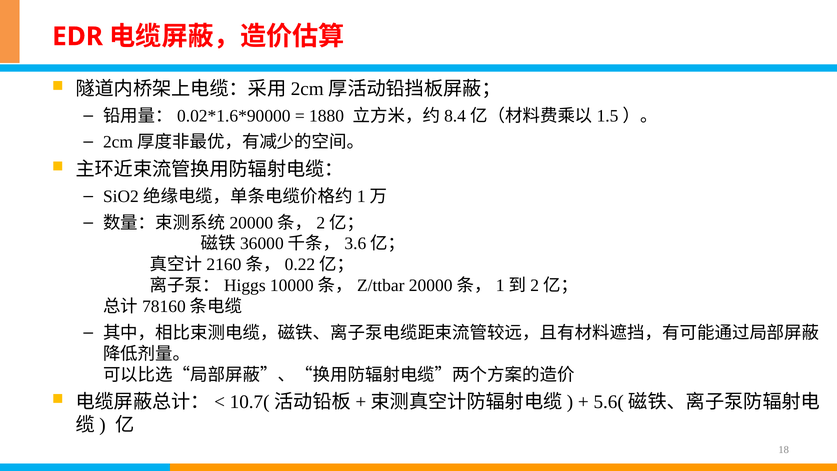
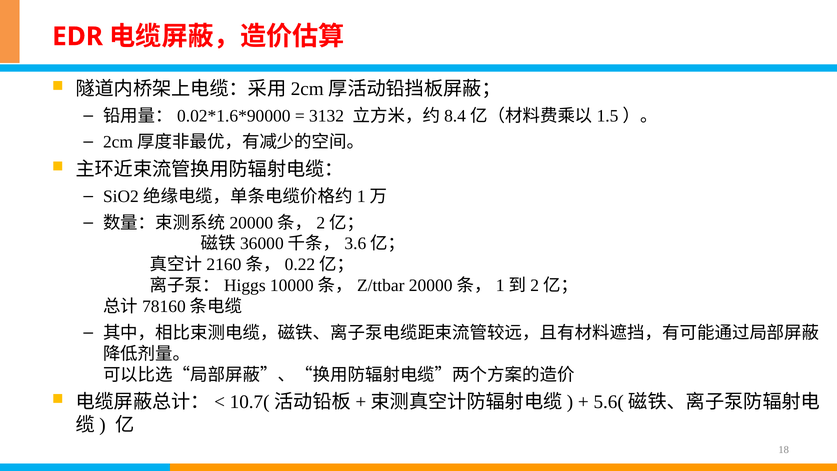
1880: 1880 -> 3132
